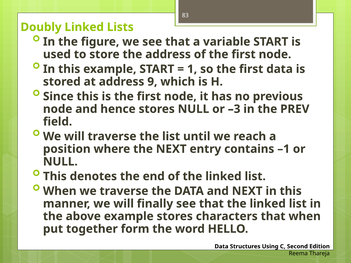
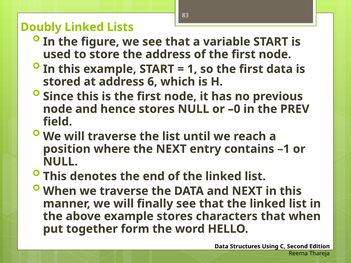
9: 9 -> 6
–3: –3 -> –0
